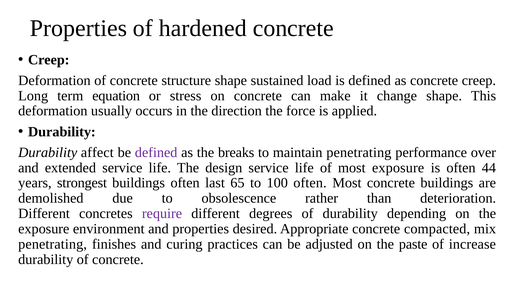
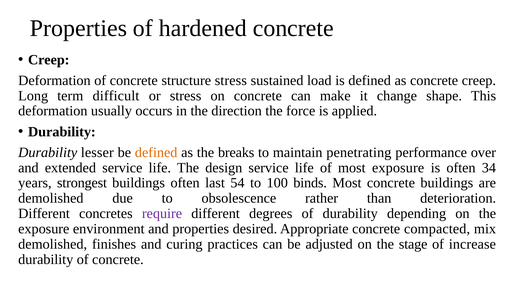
structure shape: shape -> stress
equation: equation -> difficult
affect: affect -> lesser
defined at (156, 153) colour: purple -> orange
44: 44 -> 34
65: 65 -> 54
100 often: often -> binds
penetrating at (53, 244): penetrating -> demolished
paste: paste -> stage
